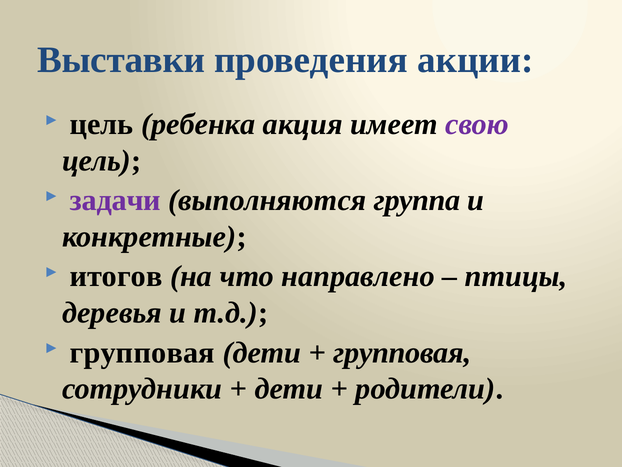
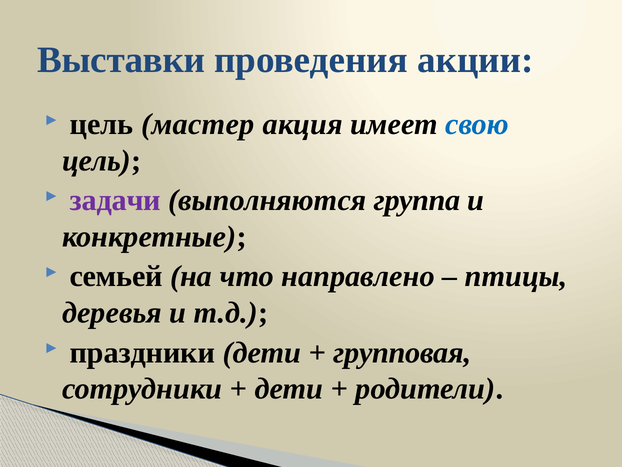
ребенка: ребенка -> мастер
свою colour: purple -> blue
итогов: итогов -> семьей
групповая at (142, 352): групповая -> праздники
